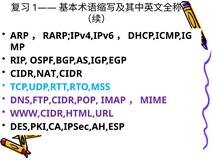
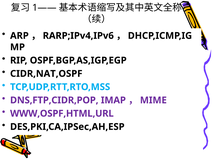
CIDR,NAT,CIDR: CIDR,NAT,CIDR -> CIDR,NAT,OSPF
WWW,CIDR,HTML,URL: WWW,CIDR,HTML,URL -> WWW,OSPF,HTML,URL
